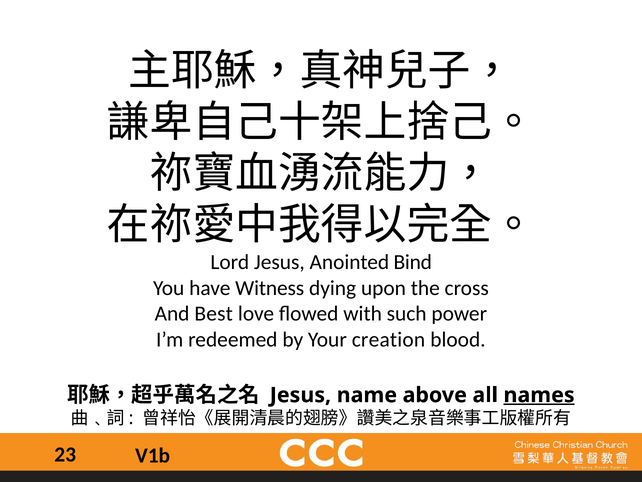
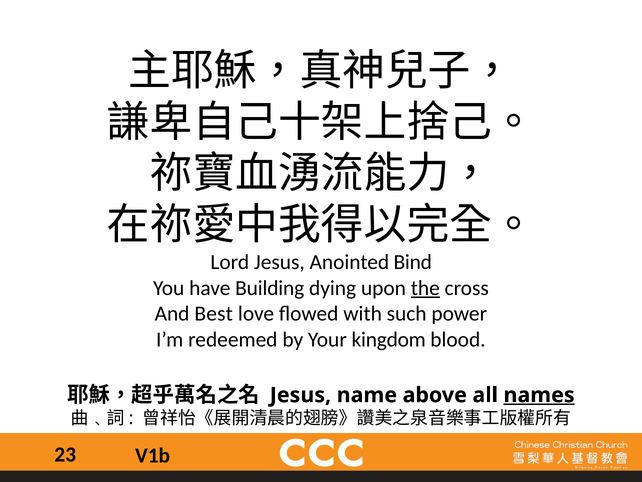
Witness: Witness -> Building
the underline: none -> present
creation: creation -> kingdom
